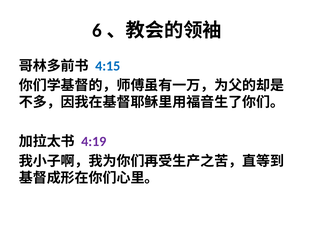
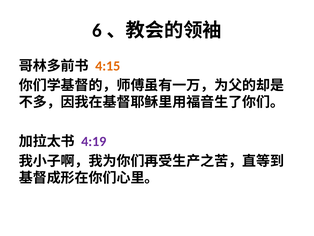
4:15 colour: blue -> orange
